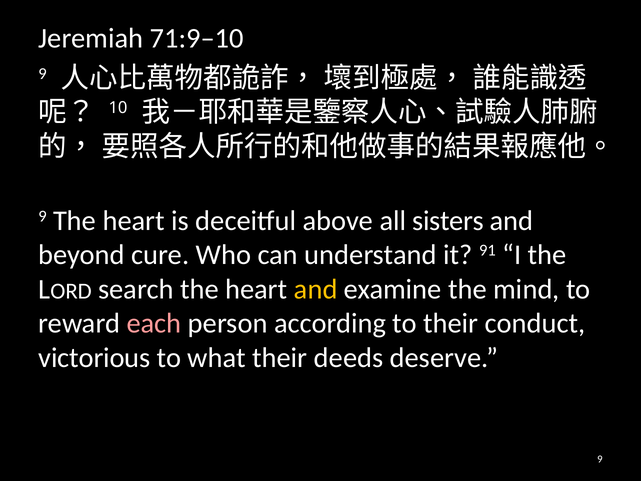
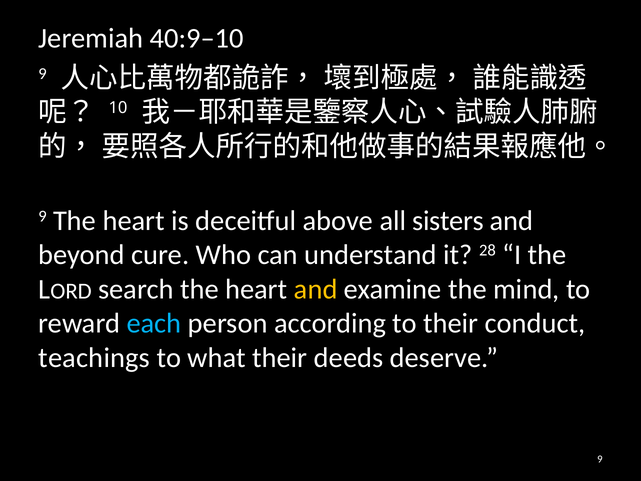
71:9–10: 71:9–10 -> 40:9–10
91: 91 -> 28
each colour: pink -> light blue
victorious: victorious -> teachings
